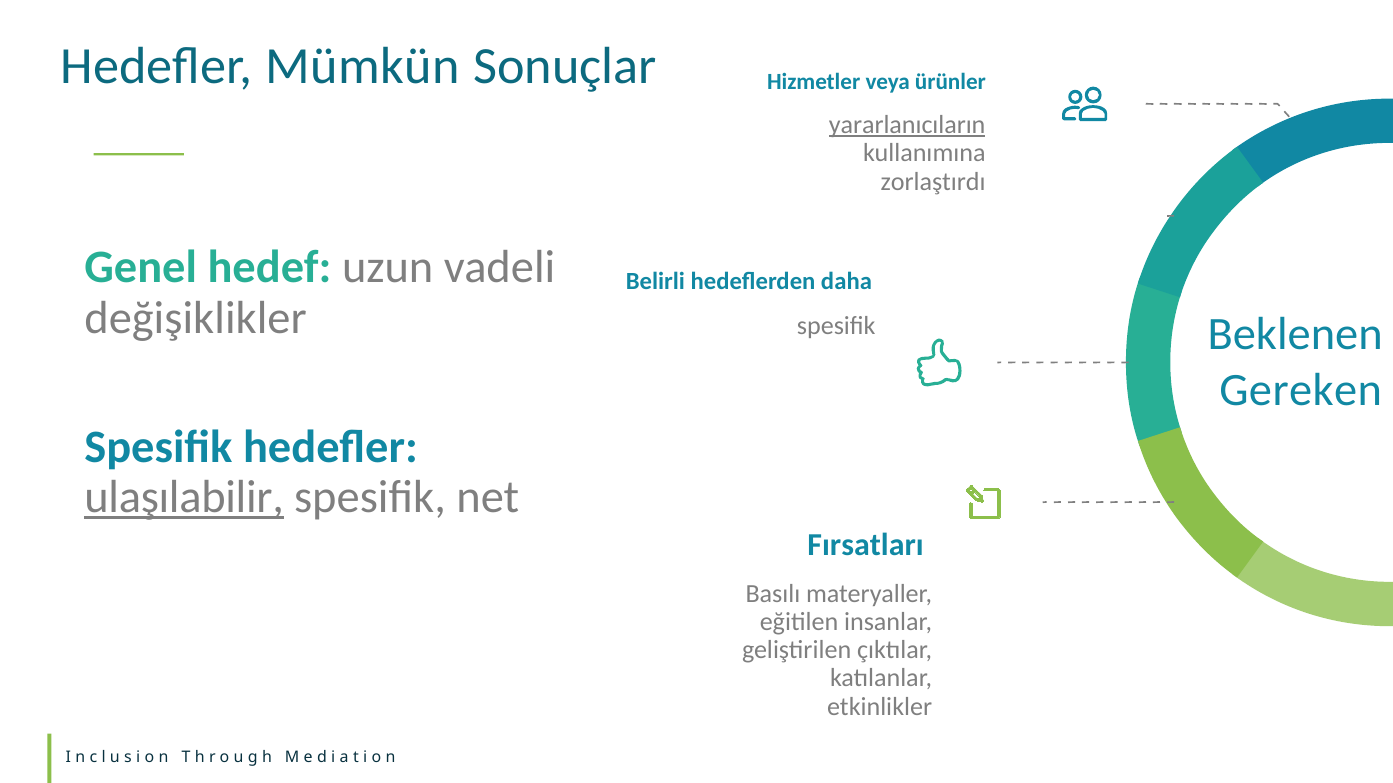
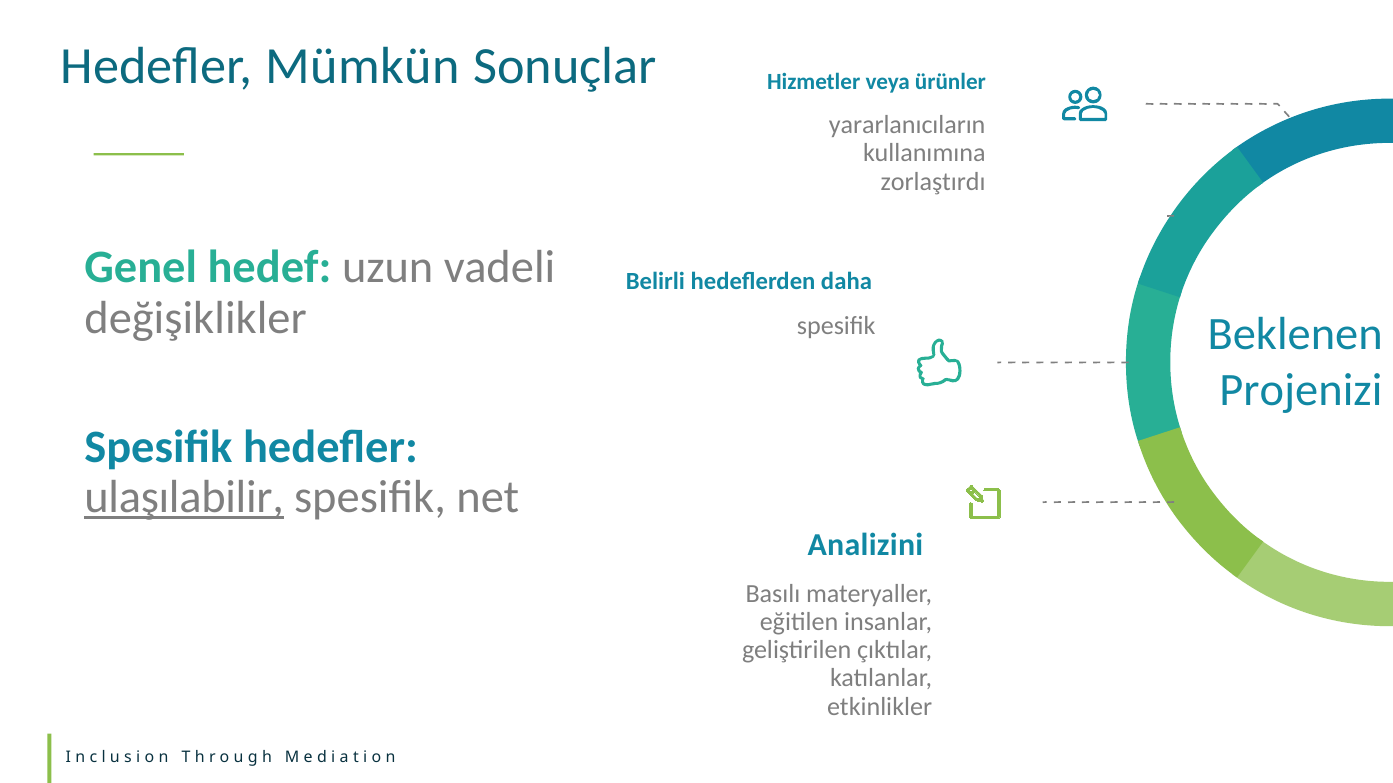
yararlanıcıların underline: present -> none
Gereken: Gereken -> Projenizi
Fırsatları: Fırsatları -> Analizini
